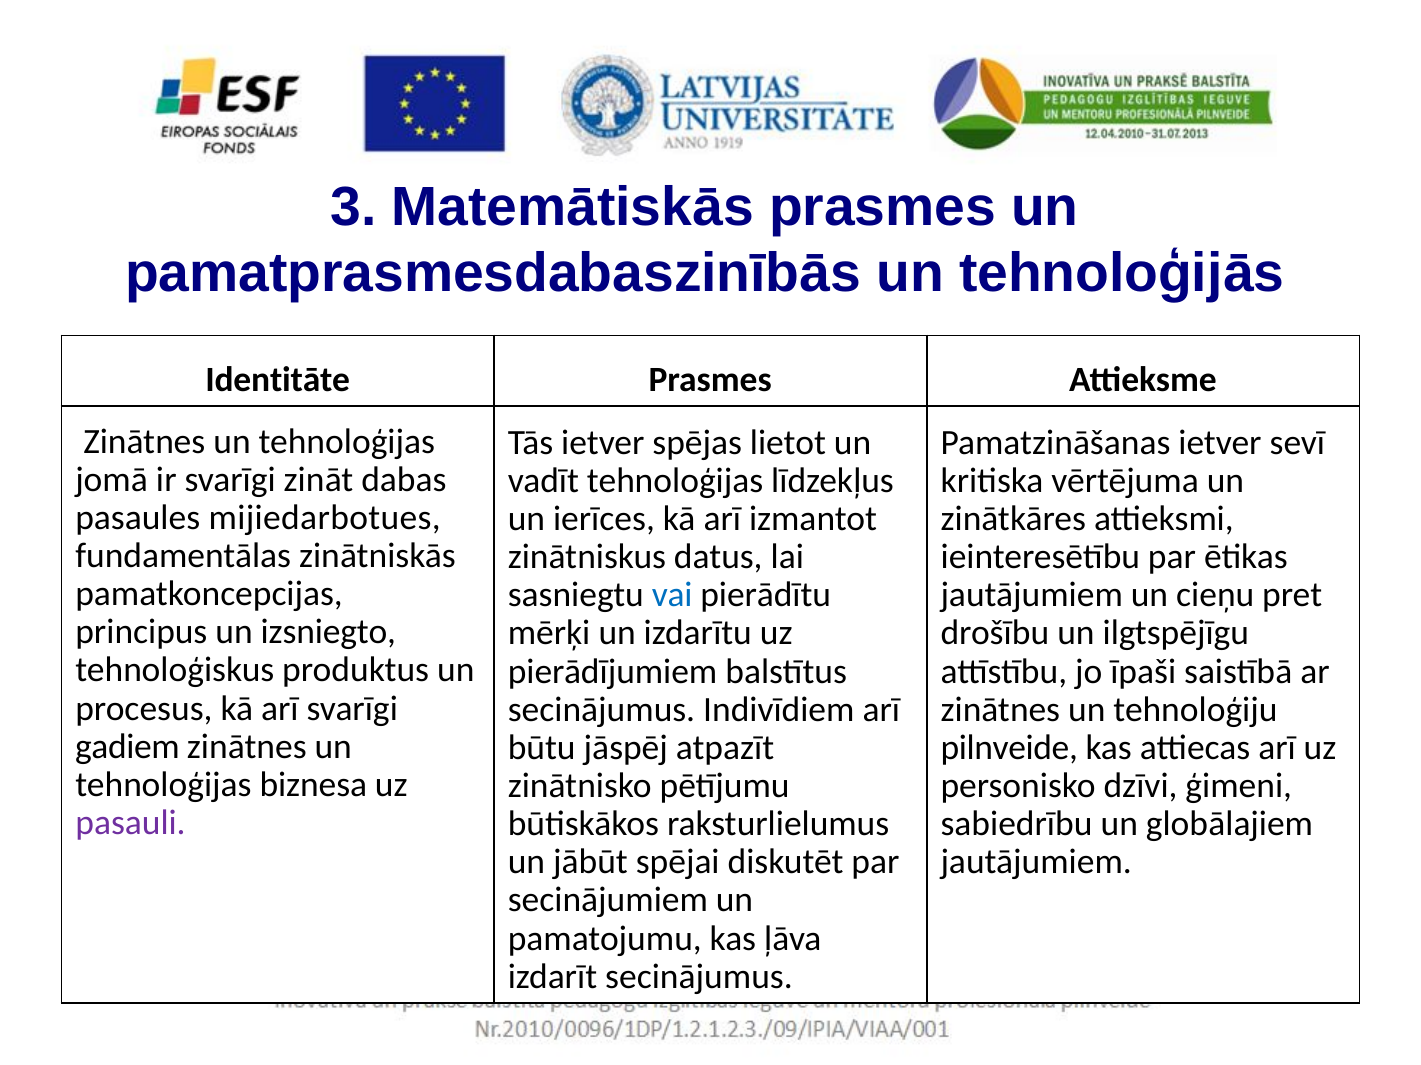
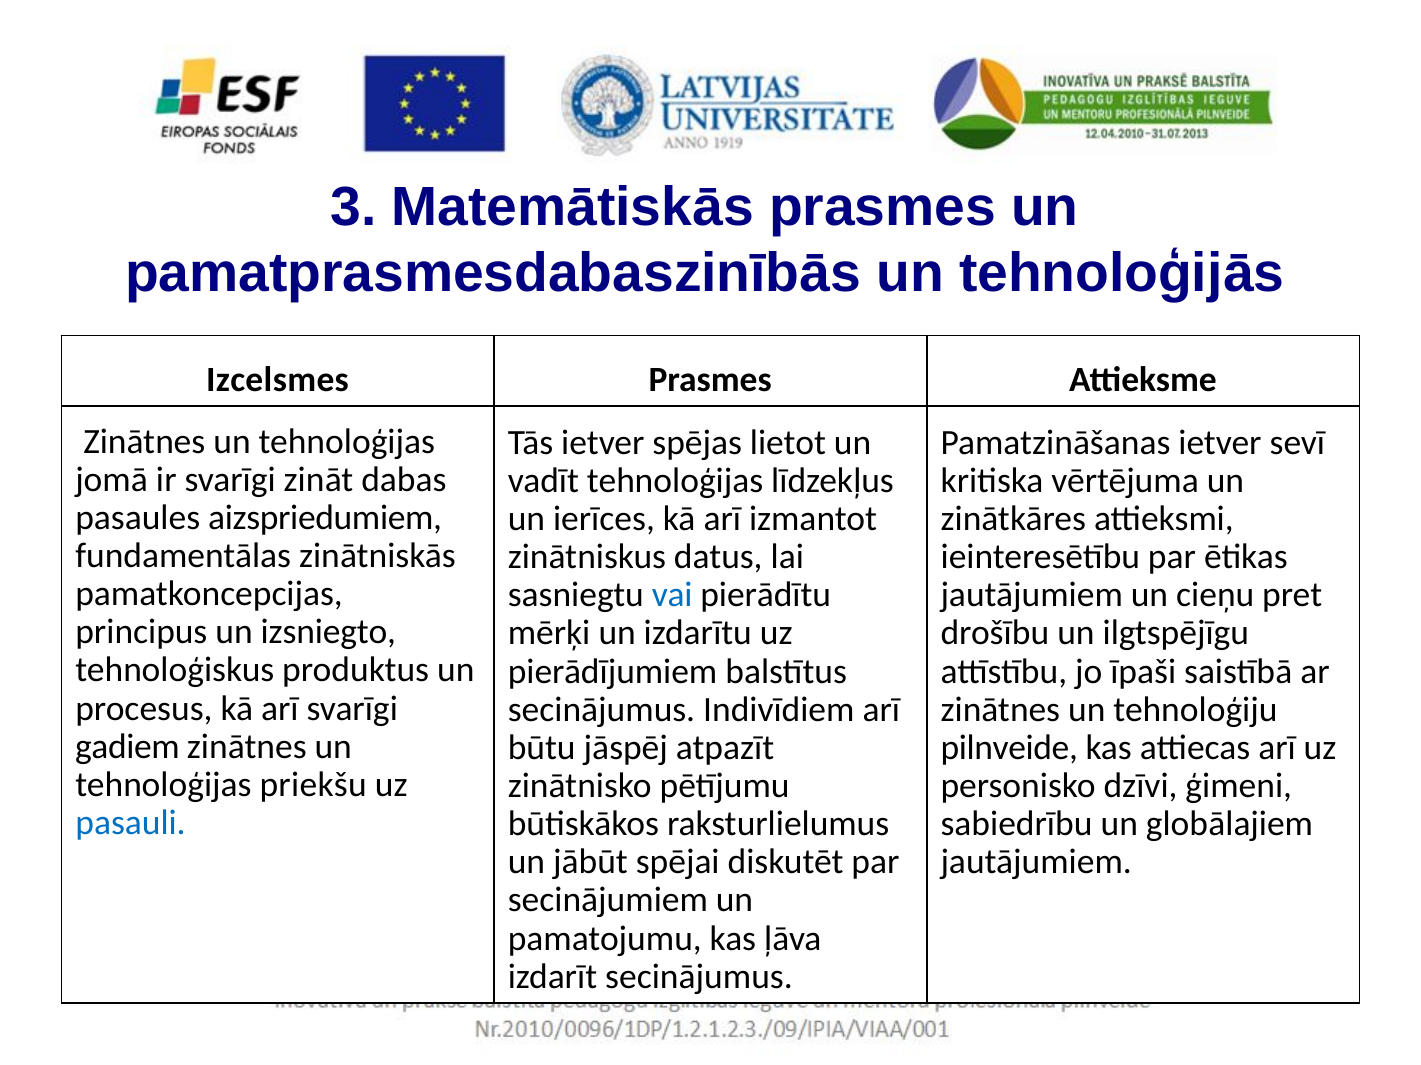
Identitāte: Identitāte -> Izcelsmes
mijiedarbotues: mijiedarbotues -> aizspriedumiem
biznesa: biznesa -> priekšu
pasauli colour: purple -> blue
